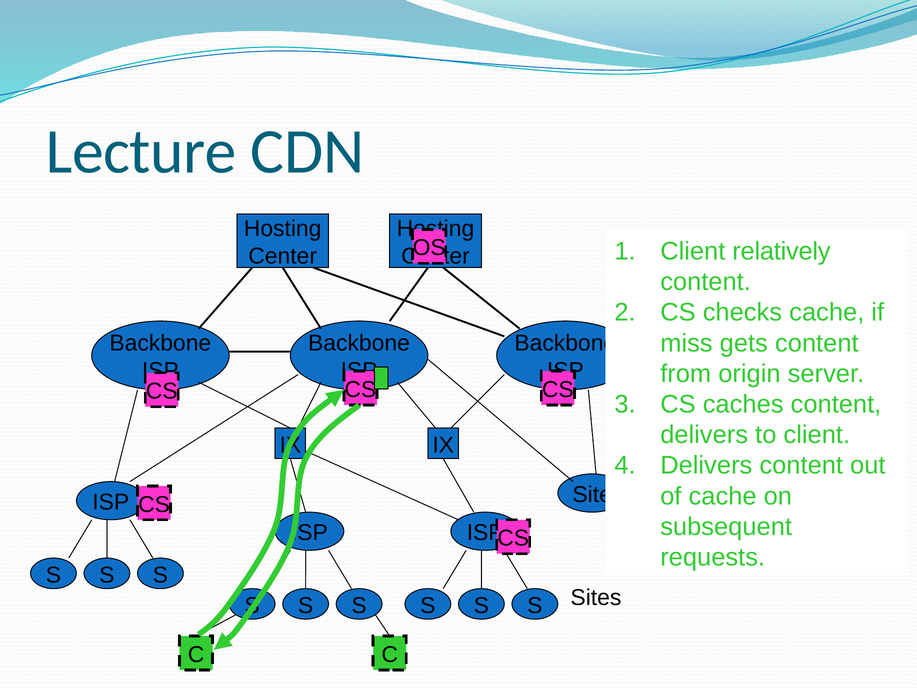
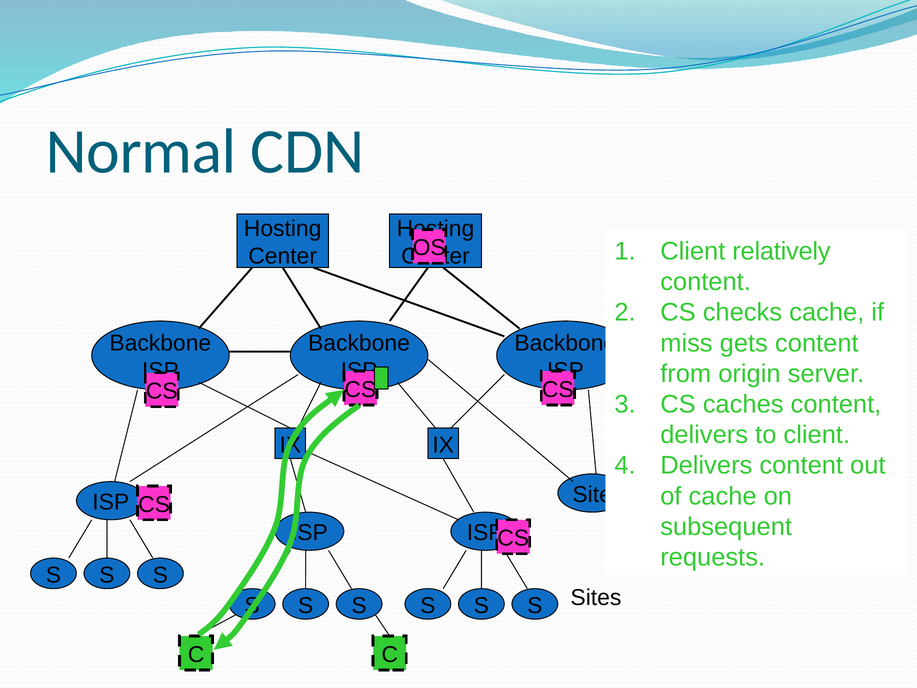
Lecture: Lecture -> Normal
